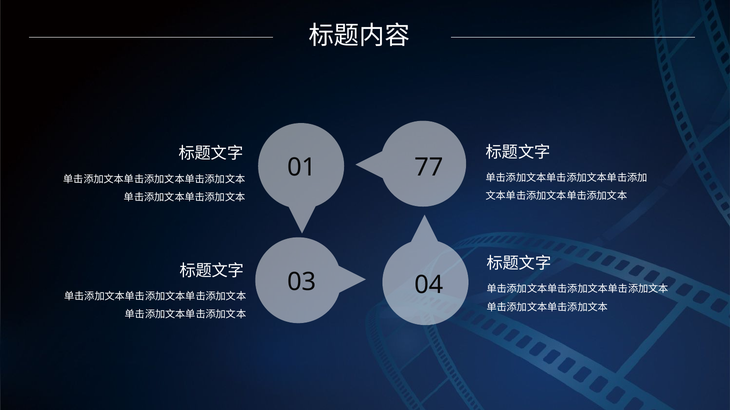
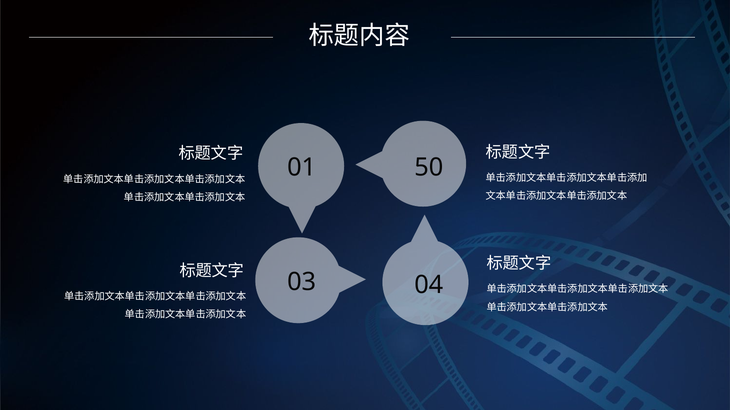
77: 77 -> 50
